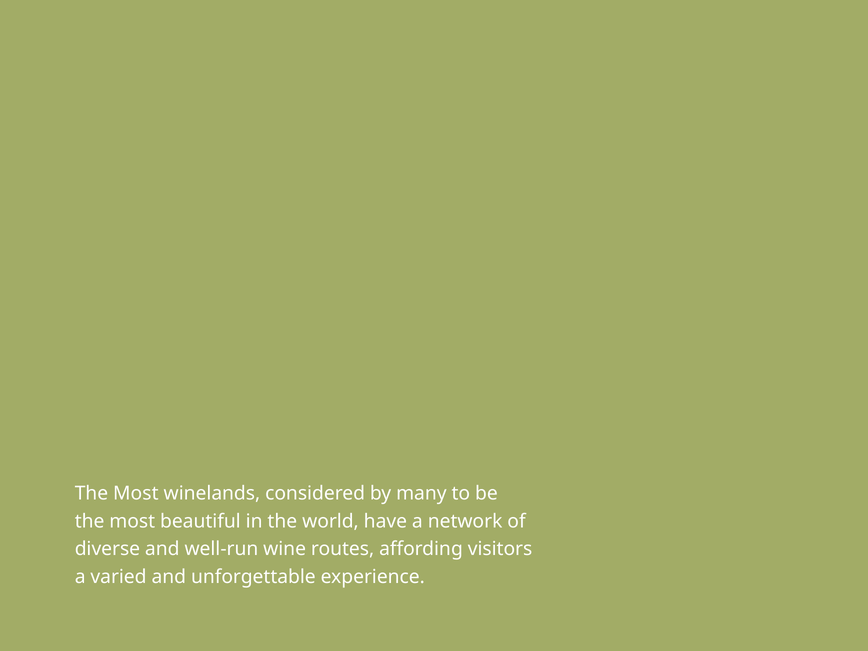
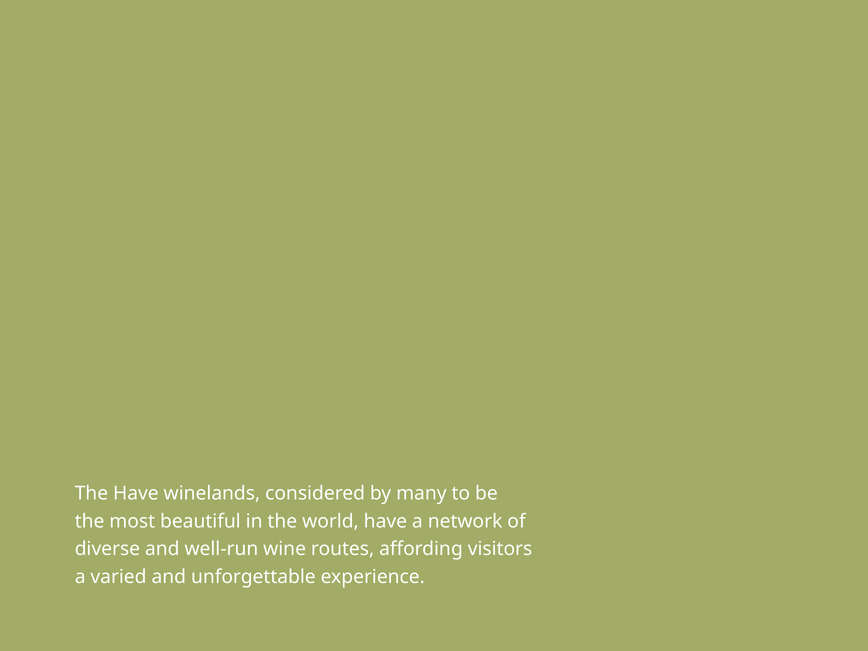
Most at (136, 493): Most -> Have
